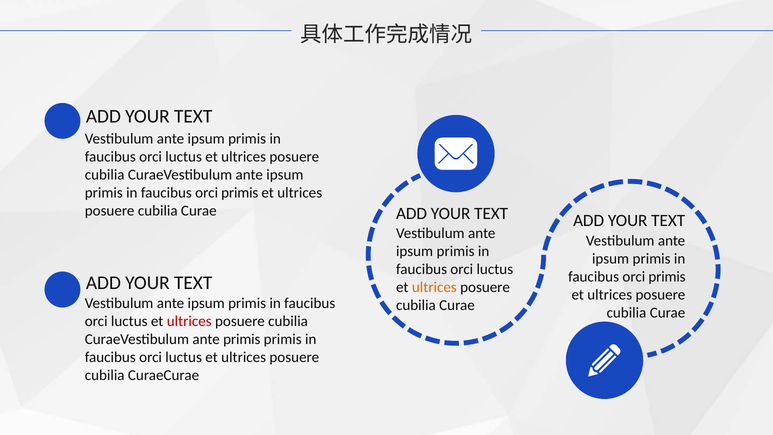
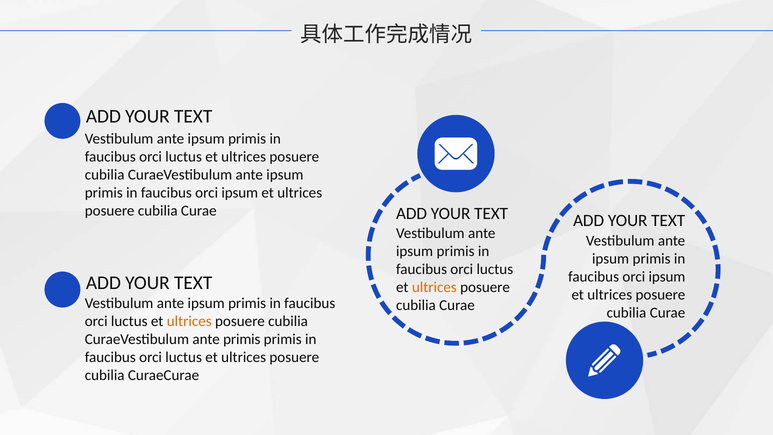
primis at (240, 193): primis -> ipsum
primis at (667, 276): primis -> ipsum
ultrices at (189, 321) colour: red -> orange
